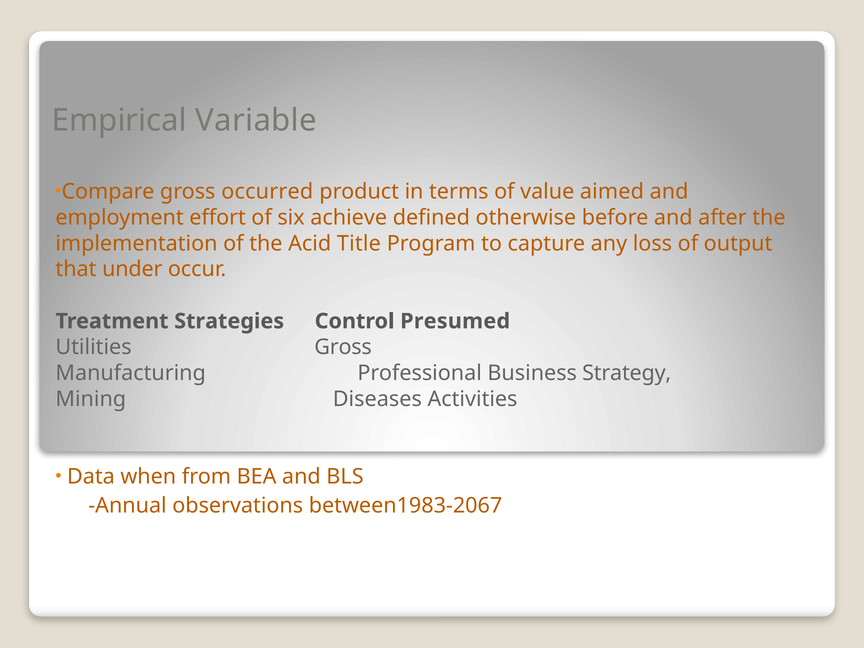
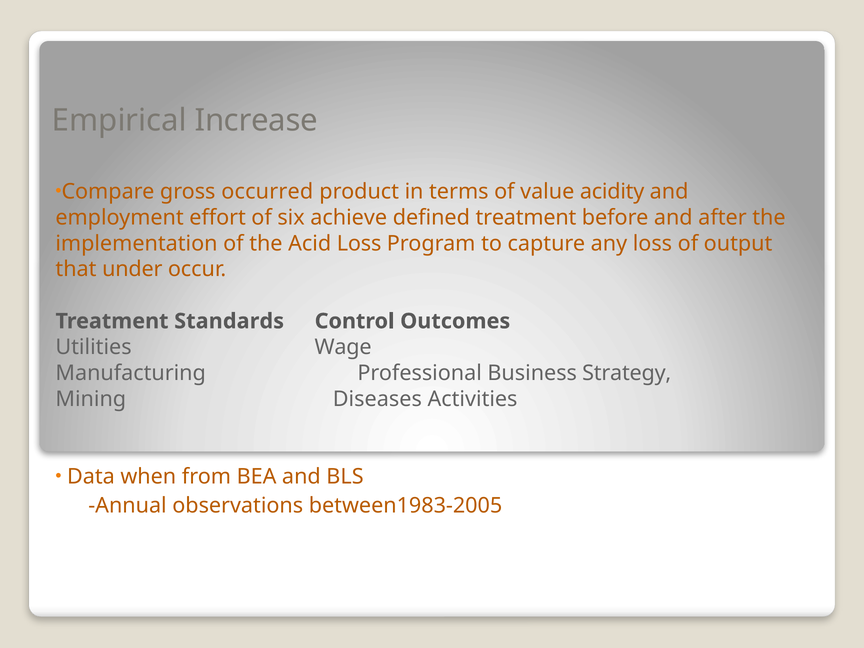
Variable: Variable -> Increase
aimed: aimed -> acidity
defined otherwise: otherwise -> treatment
Acid Title: Title -> Loss
Strategies: Strategies -> Standards
Presumed: Presumed -> Outcomes
Utilities Gross: Gross -> Wage
between1983-2067: between1983-2067 -> between1983-2005
